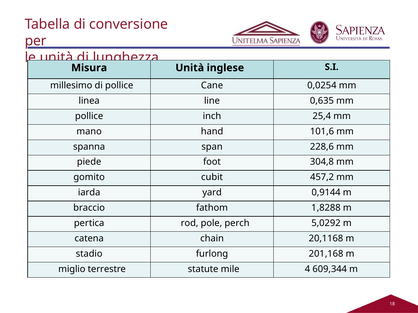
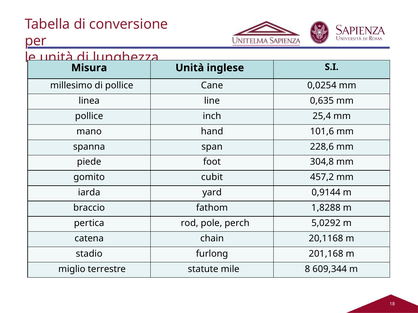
4: 4 -> 8
